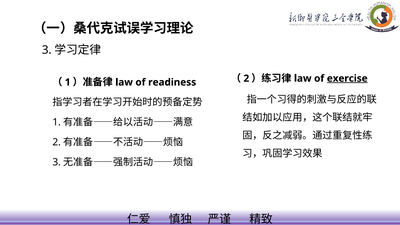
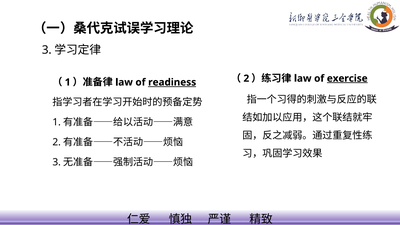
readiness underline: none -> present
